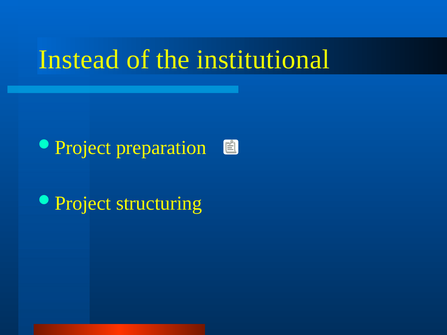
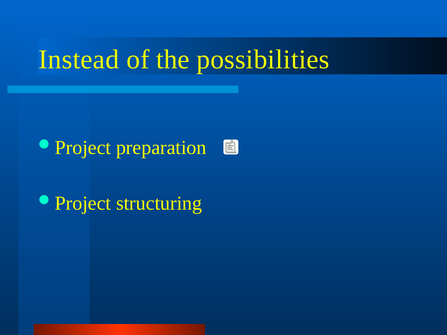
institutional: institutional -> possibilities
